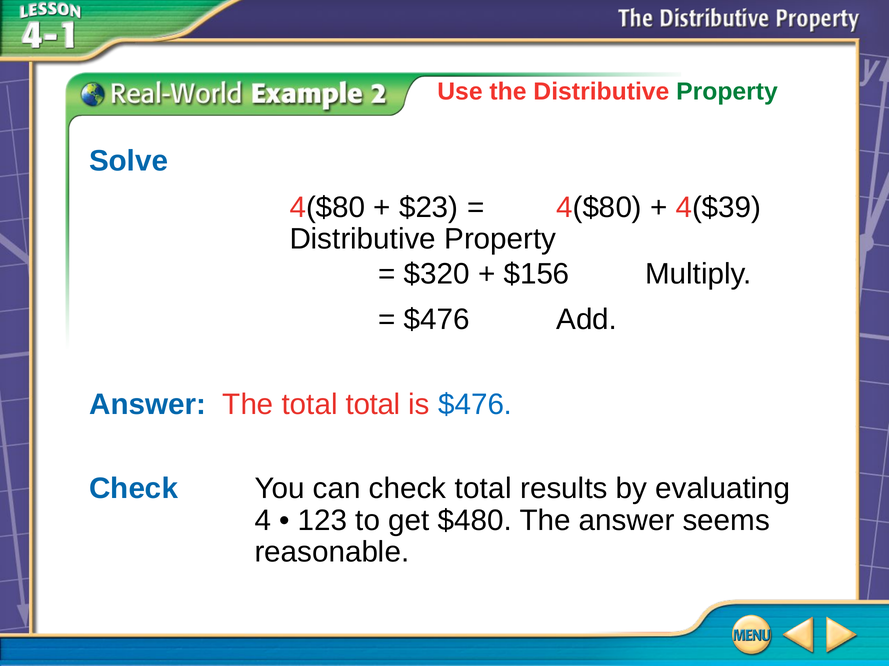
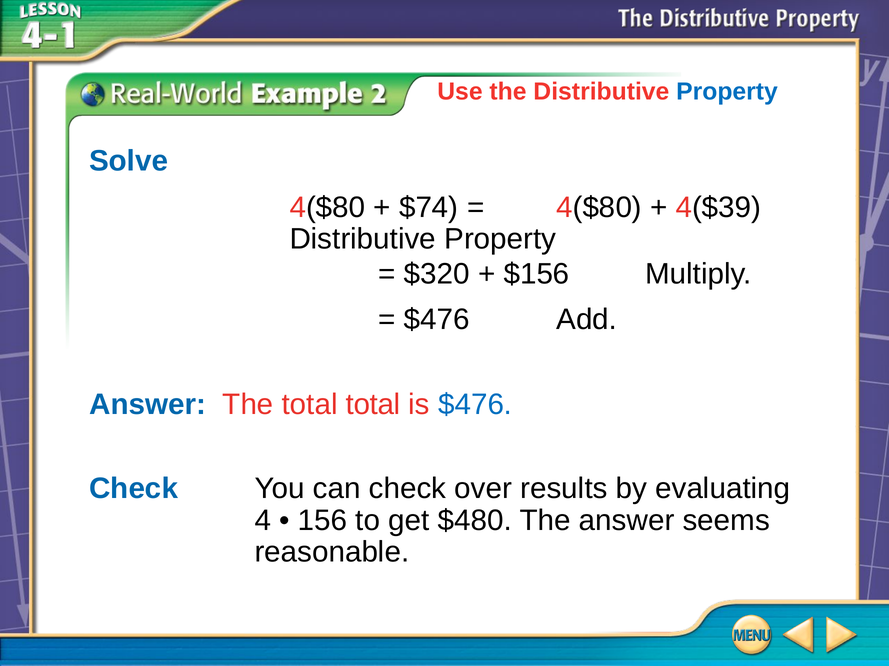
Property at (727, 92) colour: green -> blue
$23: $23 -> $74
check total: total -> over
123: 123 -> 156
